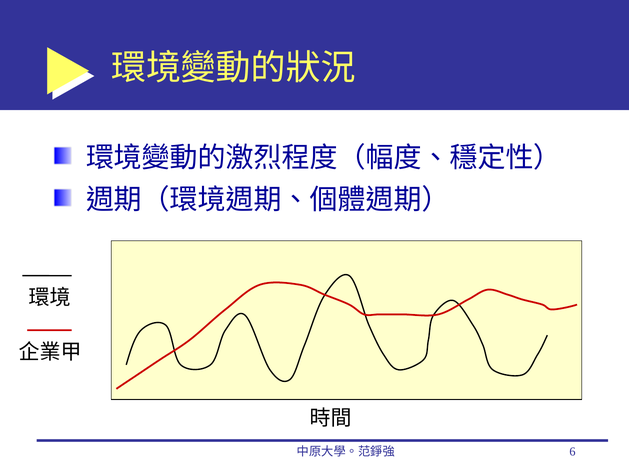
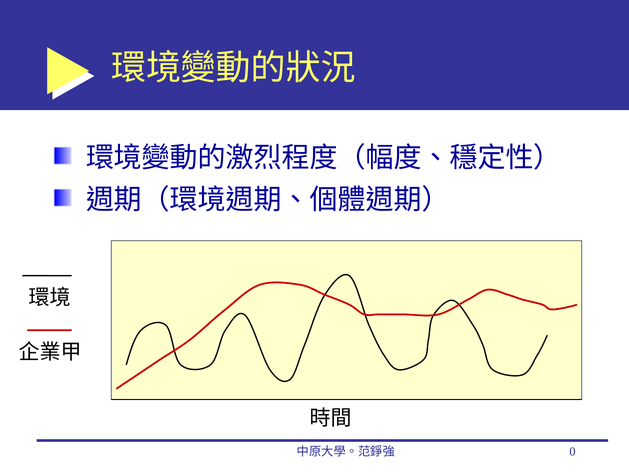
6: 6 -> 0
